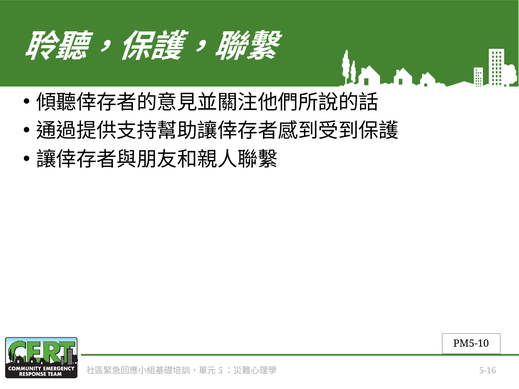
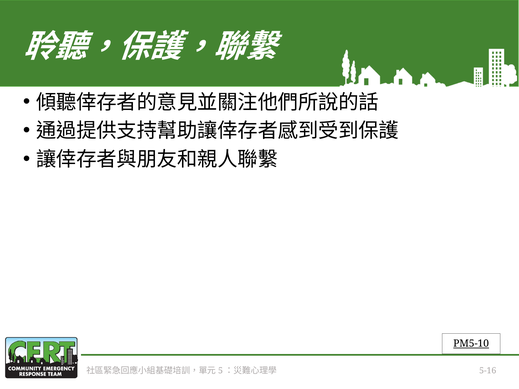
PM5-10 underline: none -> present
